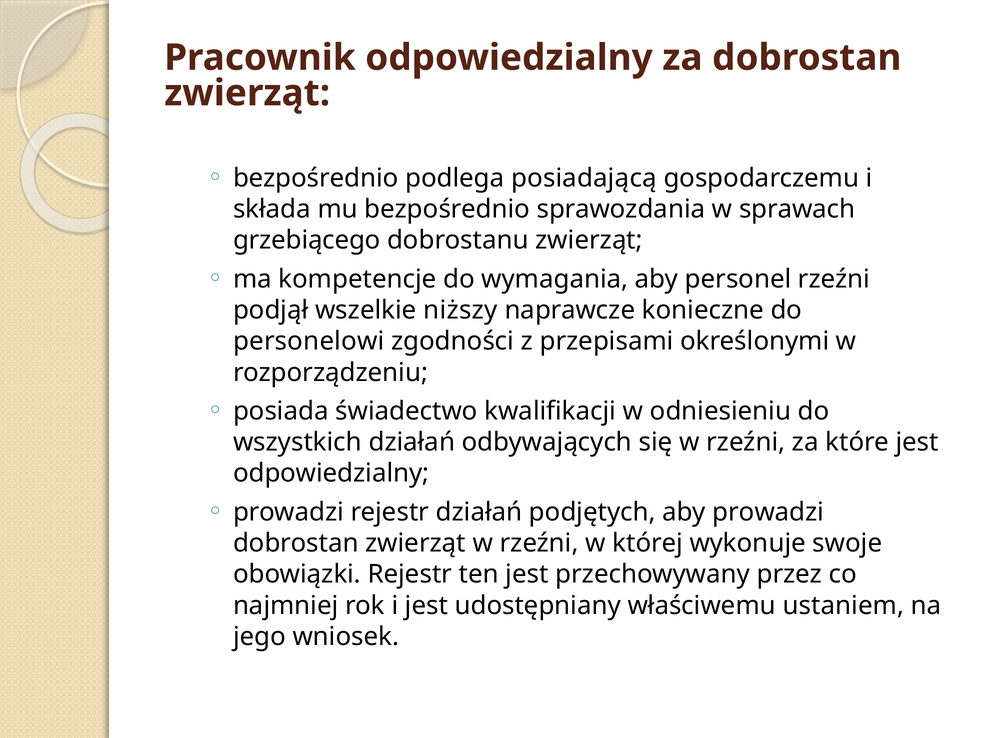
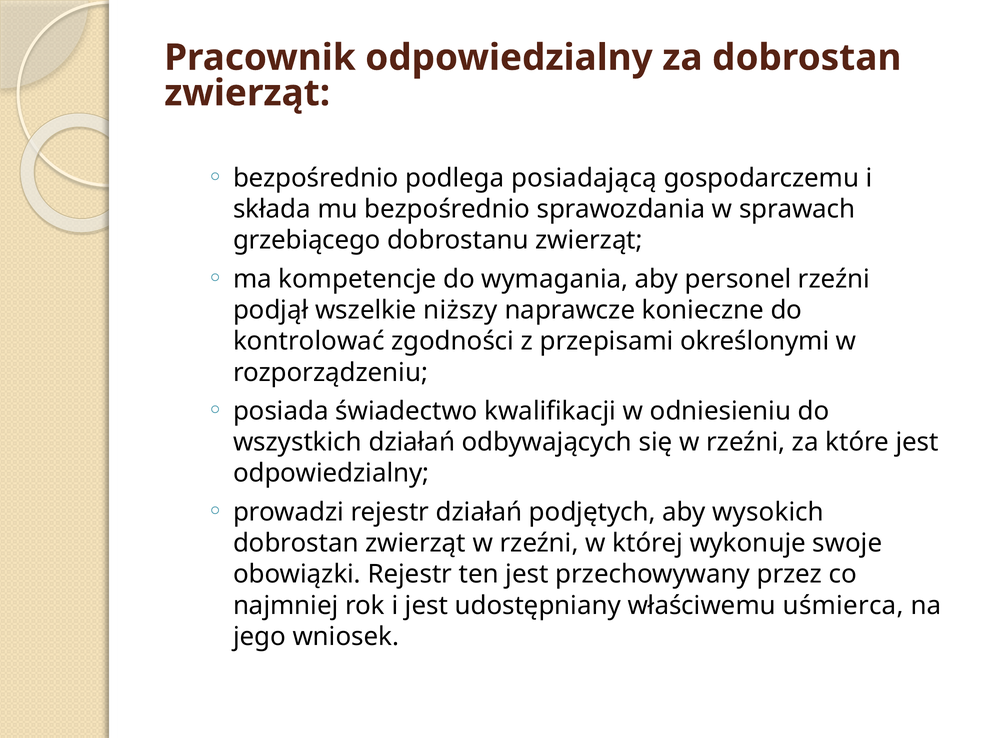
personelowi: personelowi -> kontrolować
aby prowadzi: prowadzi -> wysokich
ustaniem: ustaniem -> uśmierca
